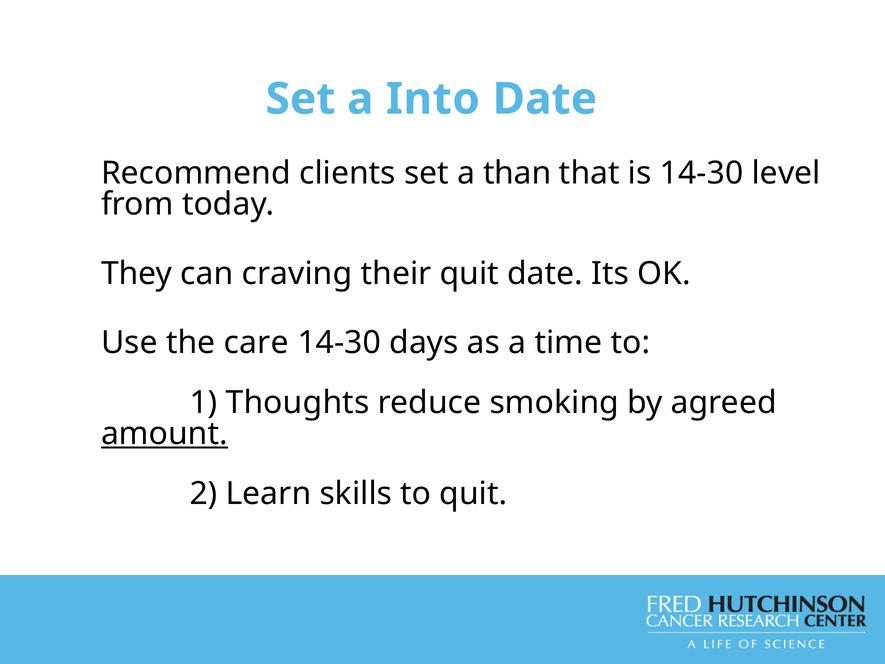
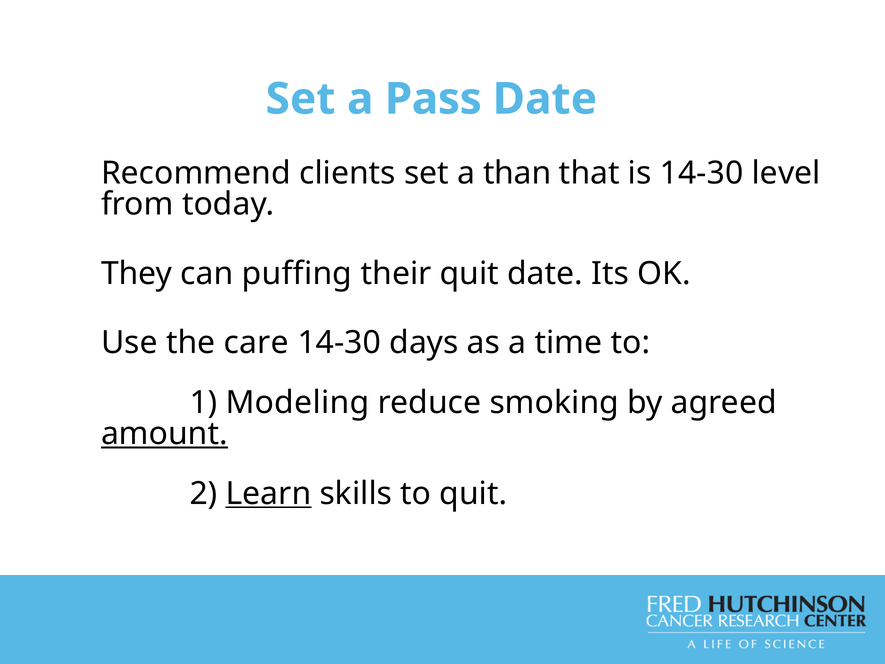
Into: Into -> Pass
craving: craving -> puffing
Thoughts: Thoughts -> Modeling
Learn underline: none -> present
